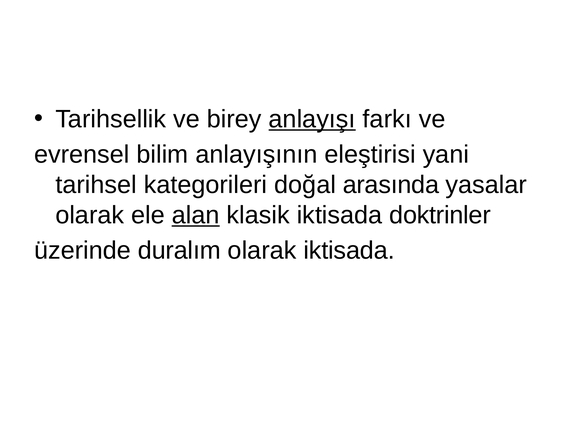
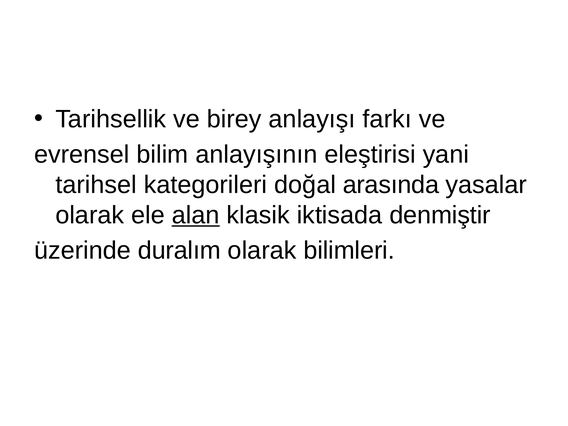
anlayışı underline: present -> none
doktrinler: doktrinler -> denmiştir
olarak iktisada: iktisada -> bilimleri
